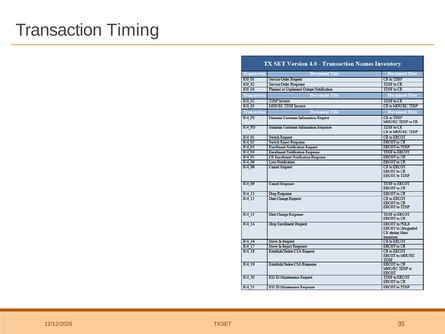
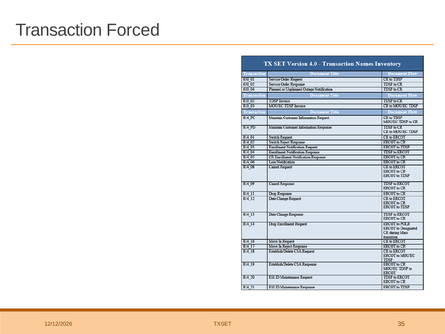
Timing: Timing -> Forced
